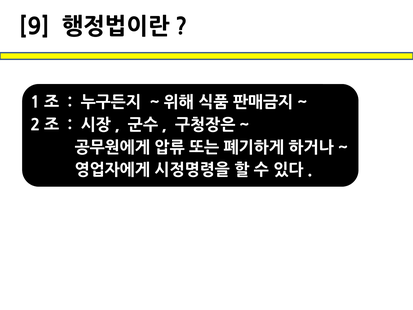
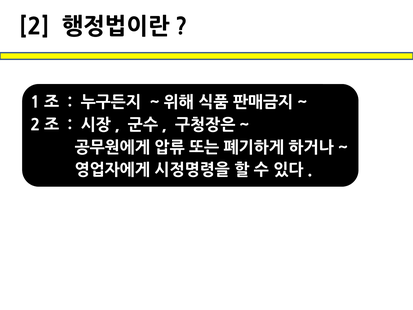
9: 9 -> 2
